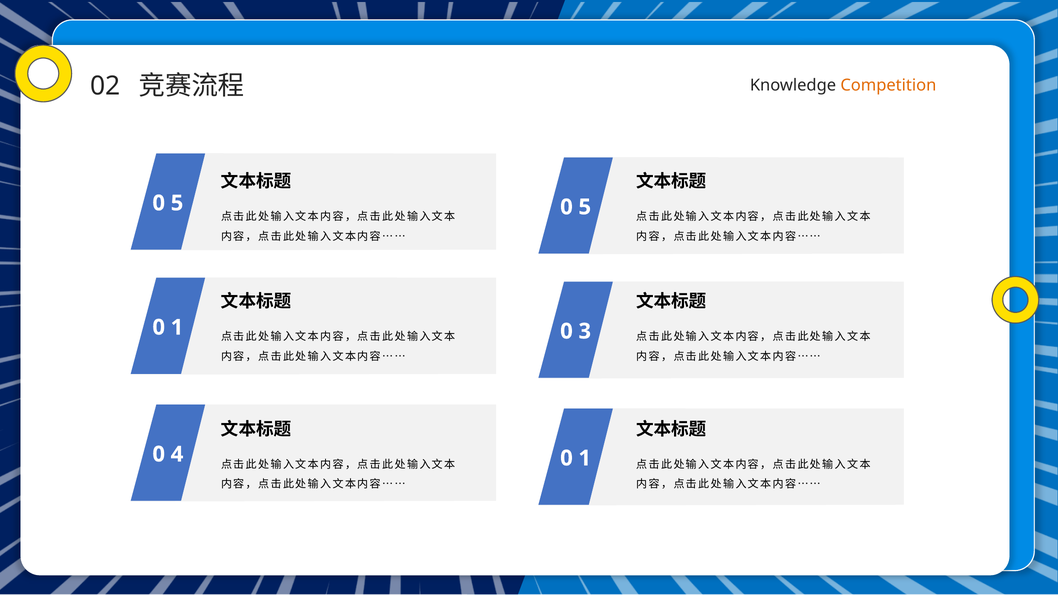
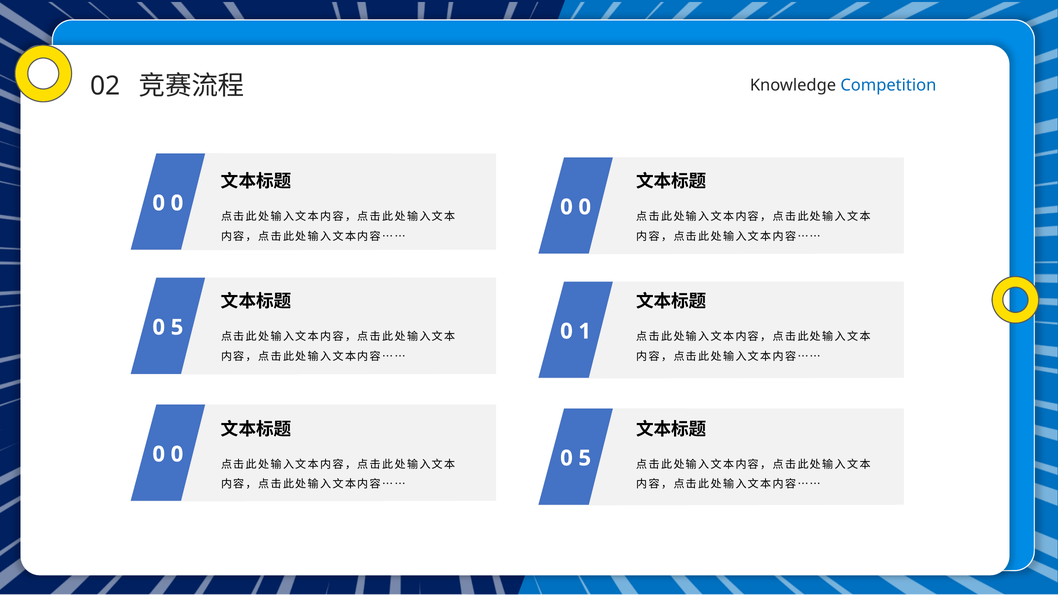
Competition colour: orange -> blue
5 at (177, 203): 5 -> 0
5 at (585, 207): 5 -> 0
1 at (177, 327): 1 -> 5
3: 3 -> 1
4 at (177, 454): 4 -> 0
1 at (585, 458): 1 -> 5
